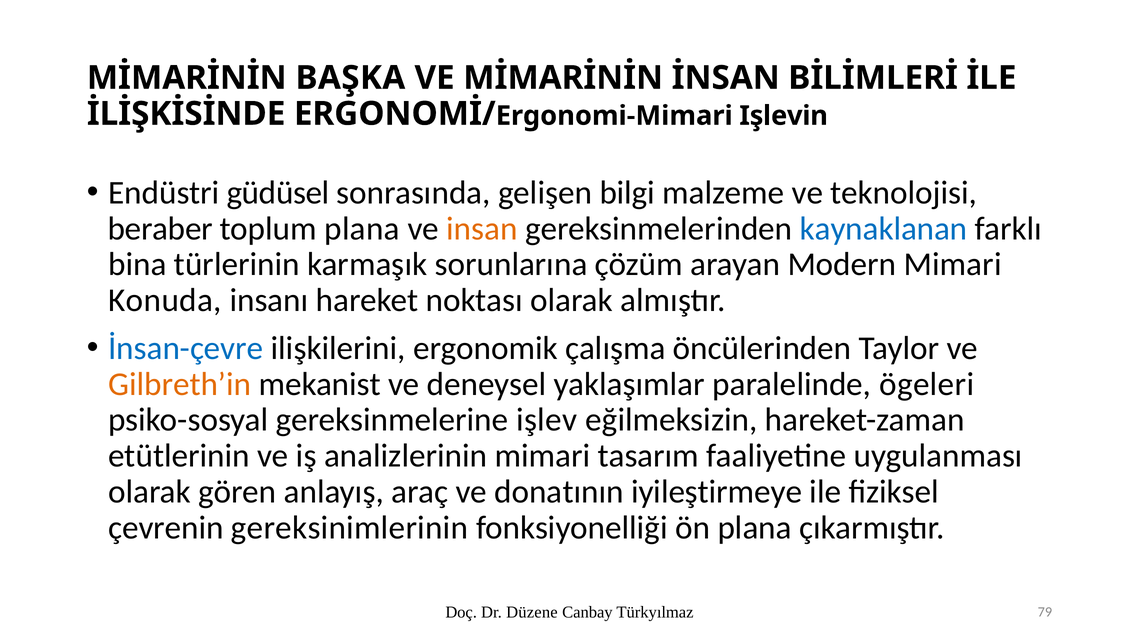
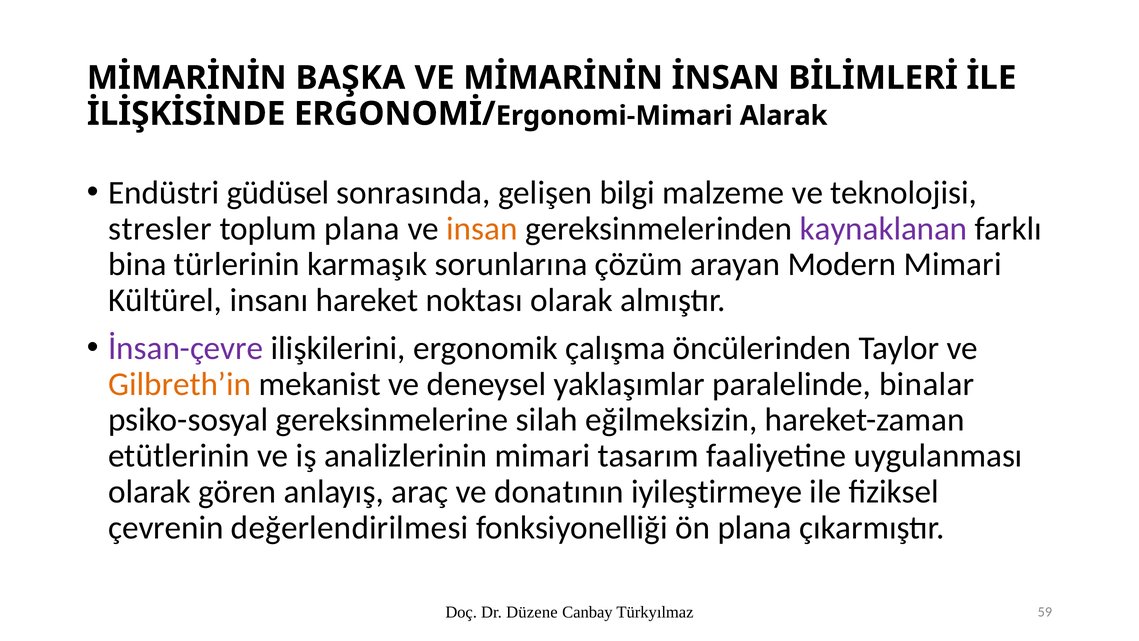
Işlevin: Işlevin -> Alarak
beraber: beraber -> stresler
kaynaklanan colour: blue -> purple
Konuda: Konuda -> Kültürel
İnsan-çevre colour: blue -> purple
ögeleri: ögeleri -> binalar
işlev: işlev -> silah
gereksinimlerinin: gereksinimlerinin -> değerlendirilmesi
79: 79 -> 59
